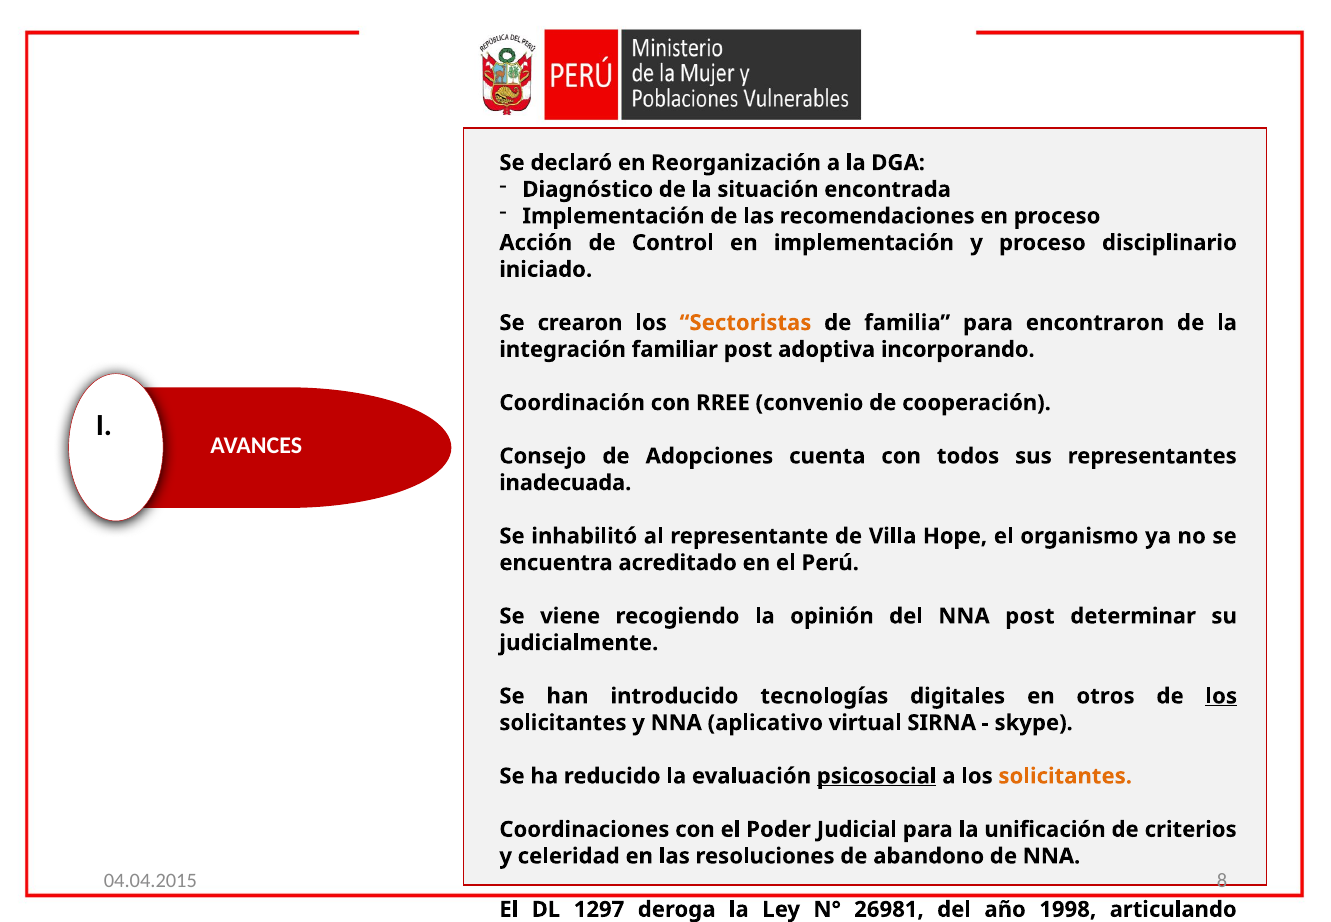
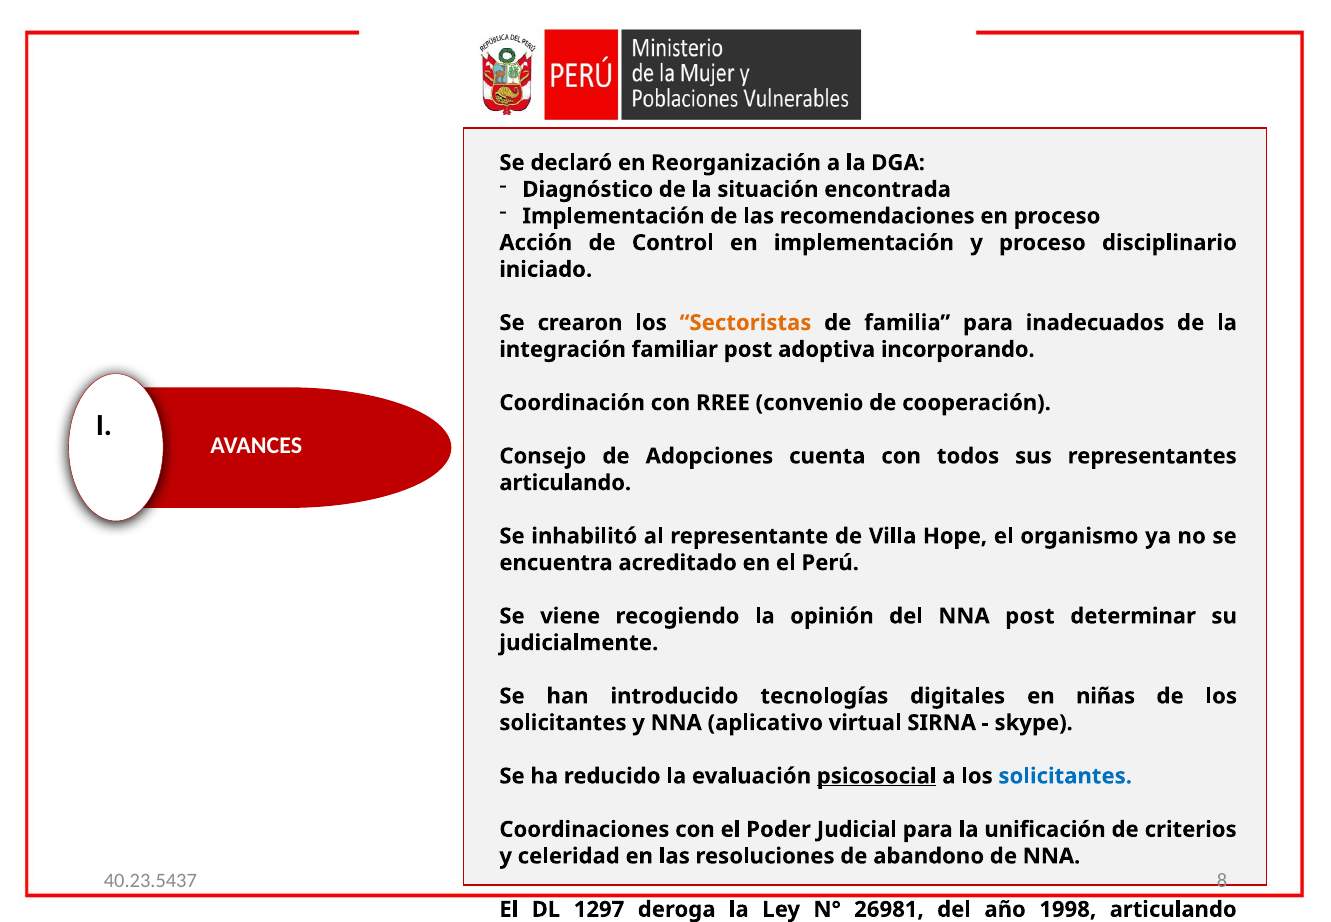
encontraron: encontraron -> inadecuados
inadecuada at (565, 483): inadecuada -> articulando
otros: otros -> niñas
los at (1221, 696) underline: present -> none
solicitantes at (1065, 776) colour: orange -> blue
04.04.2015: 04.04.2015 -> 40.23.5437
